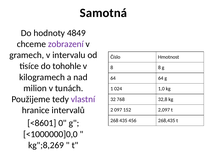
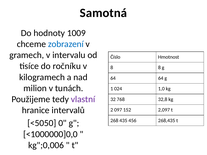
4849: 4849 -> 1009
zobrazení colour: purple -> blue
tohohle: tohohle -> ročníku
<8601: <8601 -> <5050
kg";8,269: kg";8,269 -> kg";0,006
